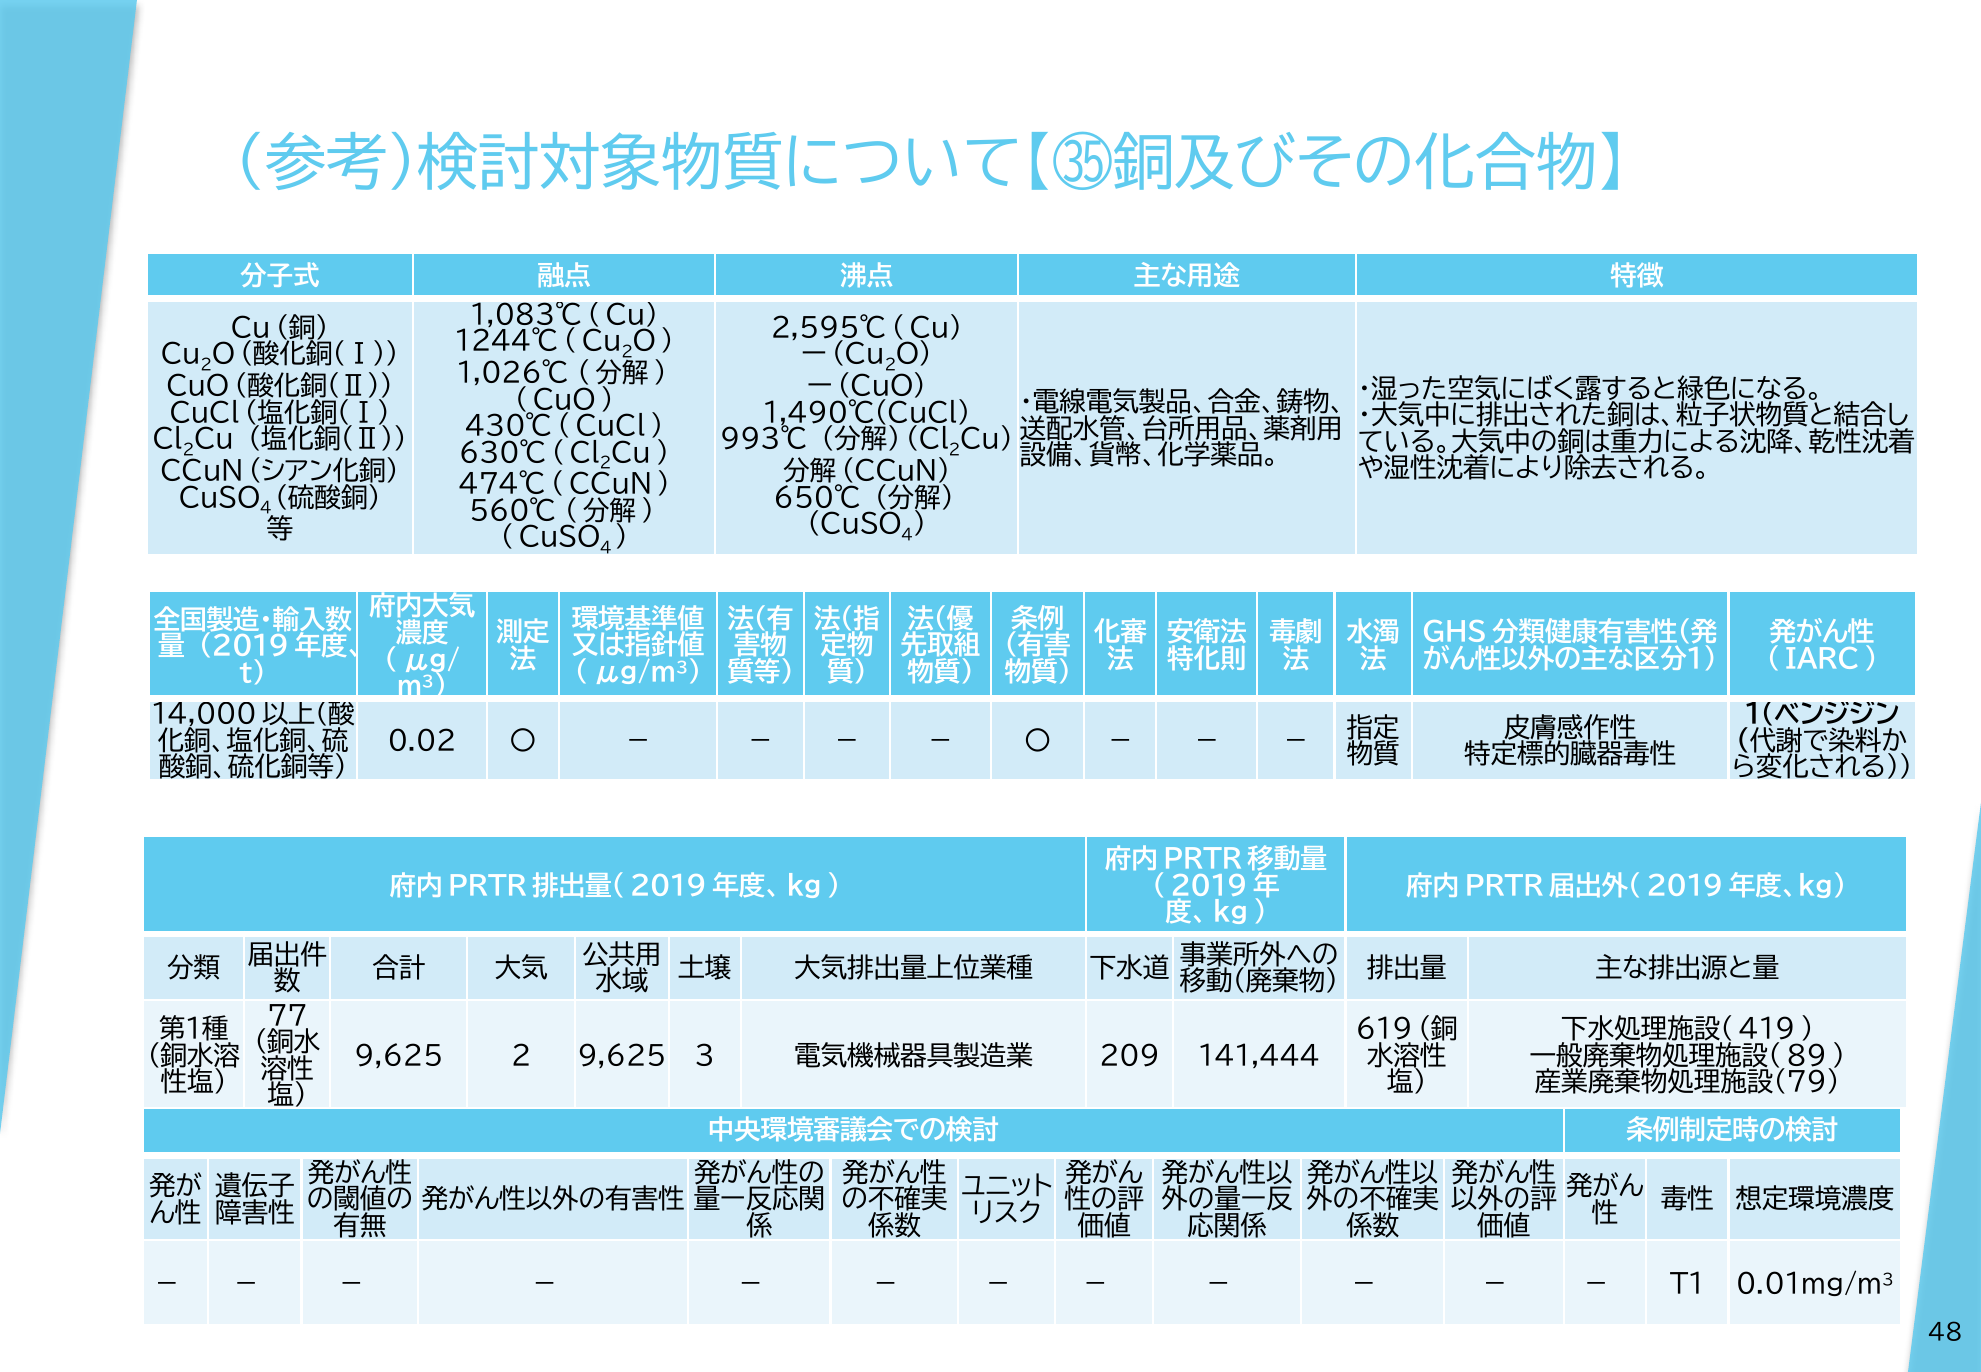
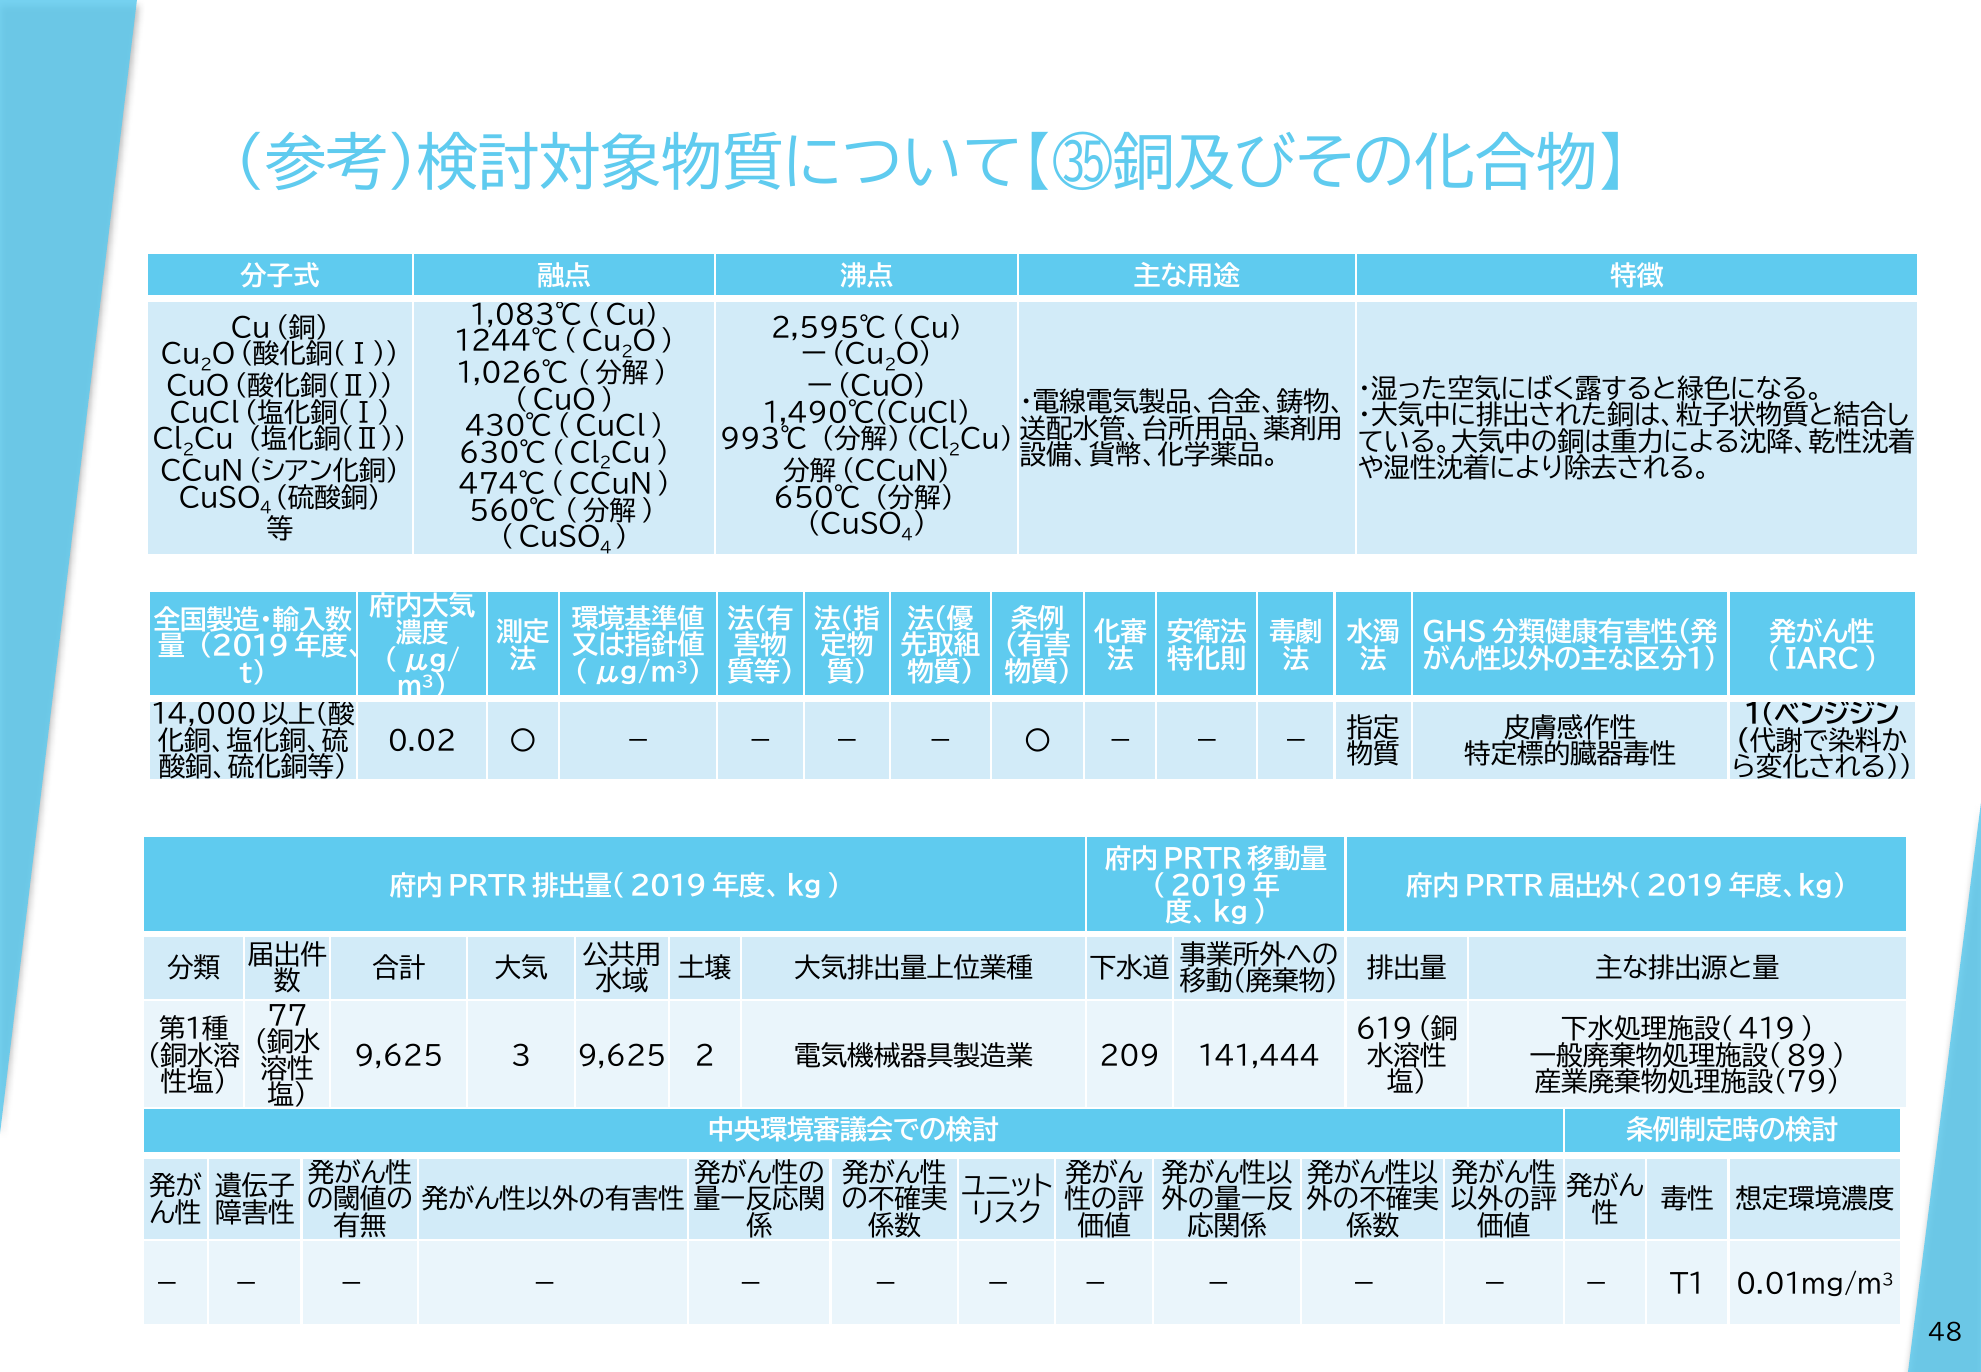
9,625 2: 2 -> 3
9,625 3: 3 -> 2
